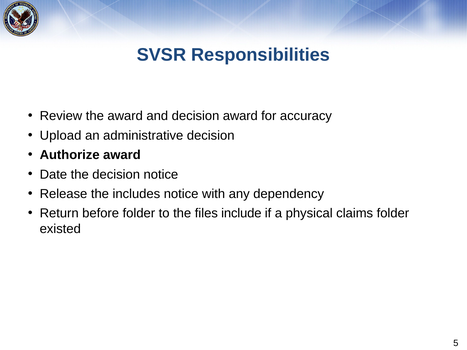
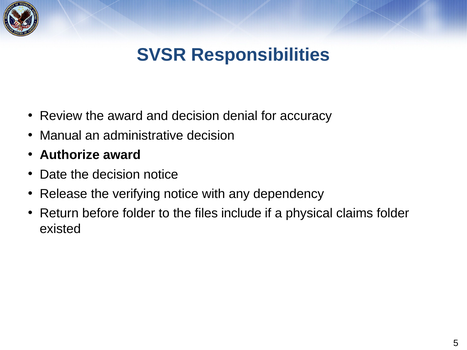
decision award: award -> denial
Upload: Upload -> Manual
includes: includes -> verifying
